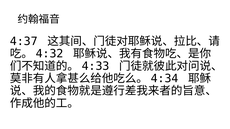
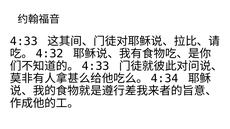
4:37 at (24, 41): 4:37 -> 4:33
